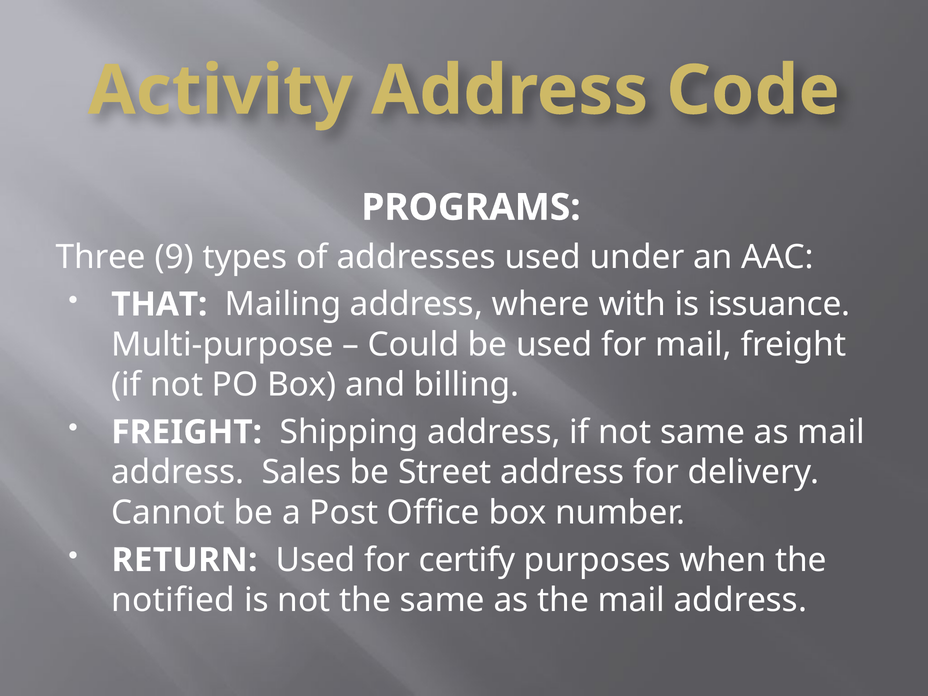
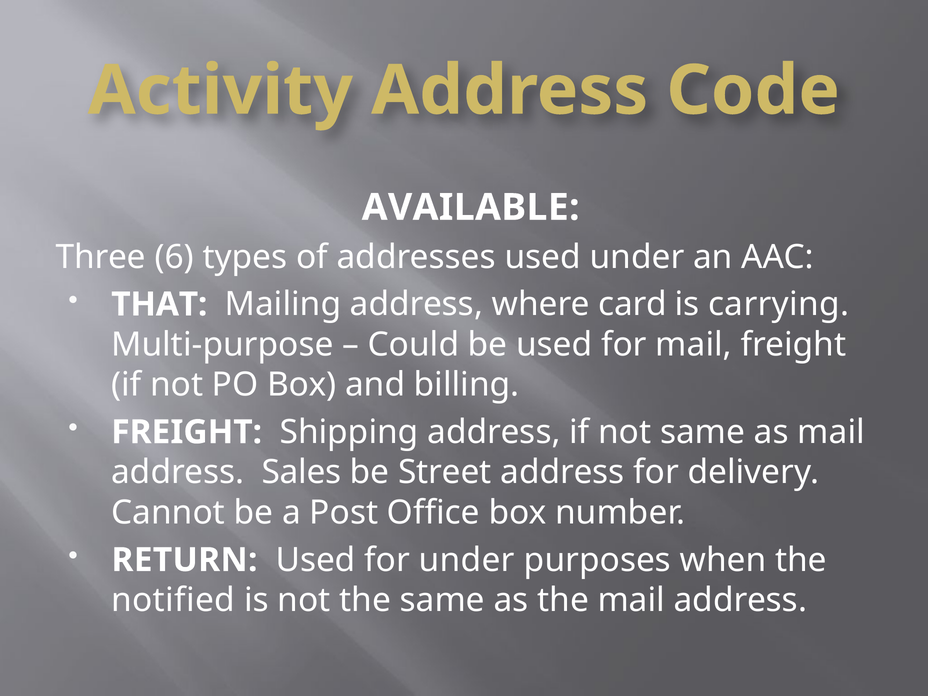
PROGRAMS: PROGRAMS -> AVAILABLE
9: 9 -> 6
with: with -> card
issuance: issuance -> carrying
for certify: certify -> under
